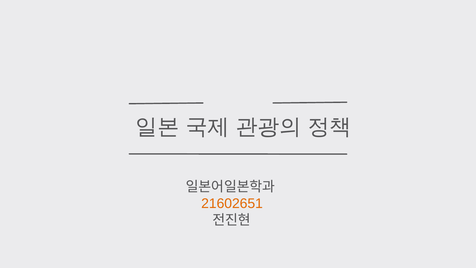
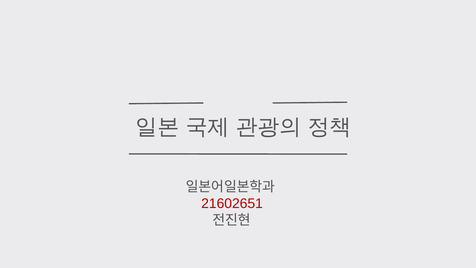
21602651 colour: orange -> red
